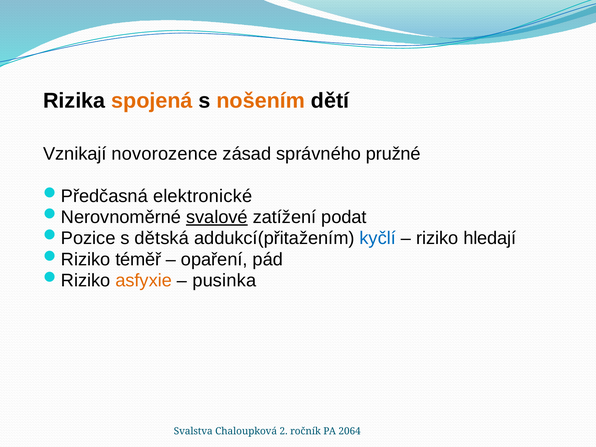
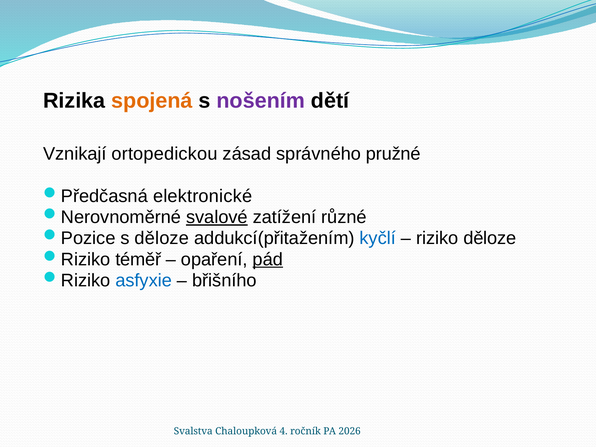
nošením colour: orange -> purple
novorozence: novorozence -> ortopedickou
podat: podat -> různé
s dětská: dětská -> děloze
riziko hledají: hledají -> děloze
pád underline: none -> present
asfyxie colour: orange -> blue
pusinka: pusinka -> břišního
2: 2 -> 4
2064: 2064 -> 2026
